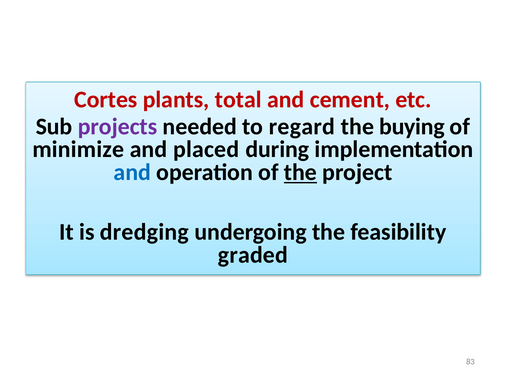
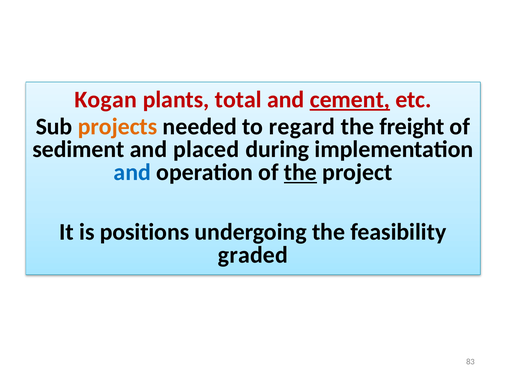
Cortes: Cortes -> Kogan
cement underline: none -> present
projects colour: purple -> orange
buying: buying -> freight
minimize: minimize -> sediment
dredging: dredging -> positions
